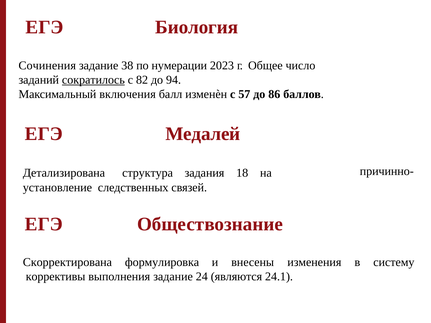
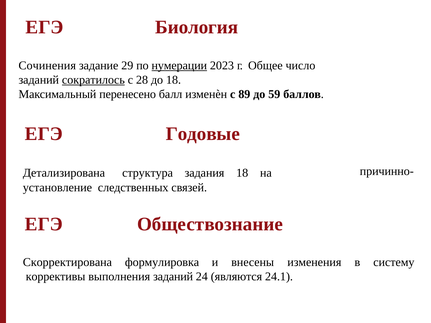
38: 38 -> 29
нумерации underline: none -> present
82: 82 -> 28
до 94: 94 -> 18
включения: включения -> перенесено
57: 57 -> 89
86: 86 -> 59
Медалей: Медалей -> Годовые
выполнения задание: задание -> заданий
